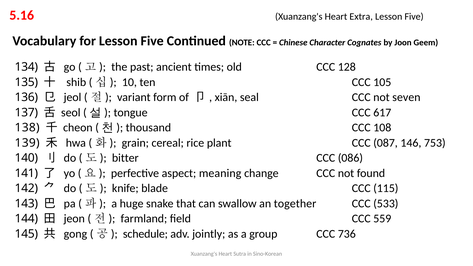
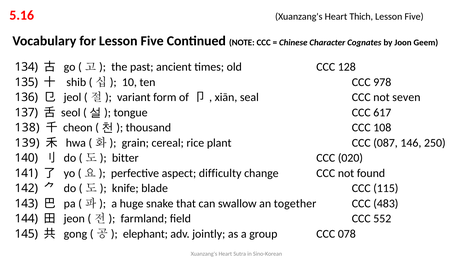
Extra: Extra -> Thich
105: 105 -> 978
753: 753 -> 250
086: 086 -> 020
meaning: meaning -> difficulty
533: 533 -> 483
559: 559 -> 552
schedule: schedule -> elephant
736: 736 -> 078
